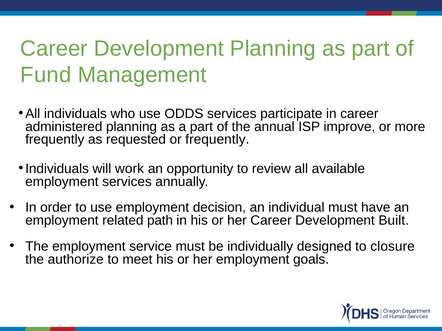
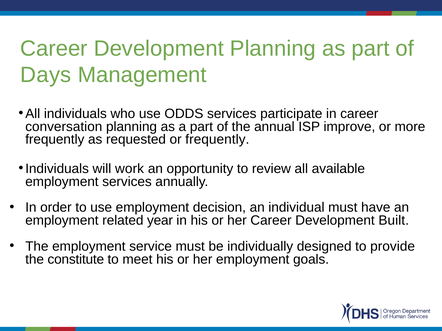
Fund: Fund -> Days
administered: administered -> conversation
path: path -> year
closure: closure -> provide
authorize: authorize -> constitute
